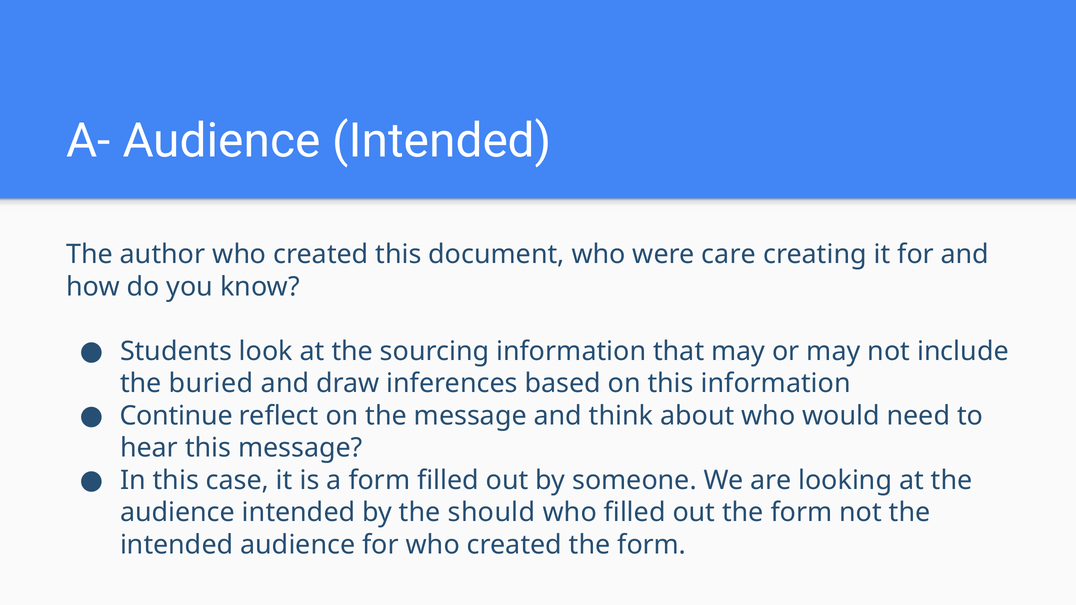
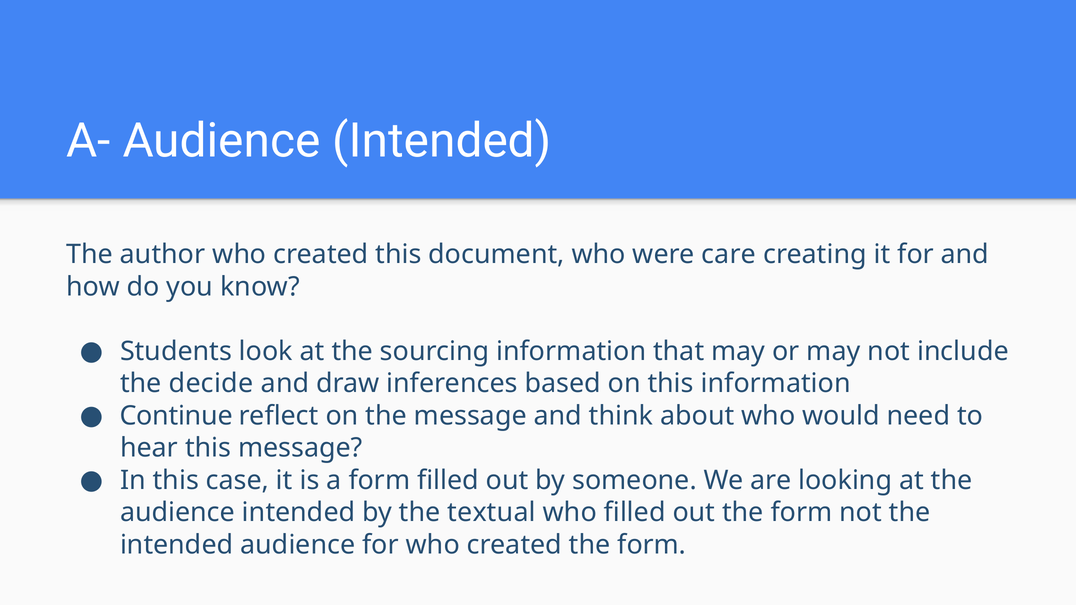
buried: buried -> decide
should: should -> textual
